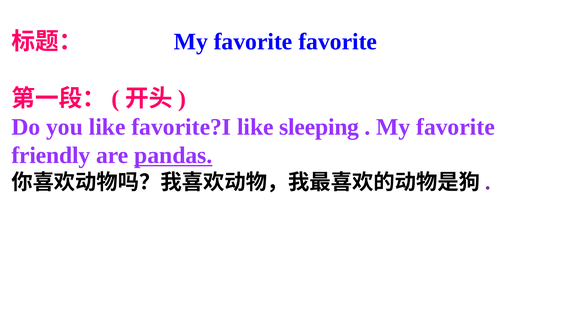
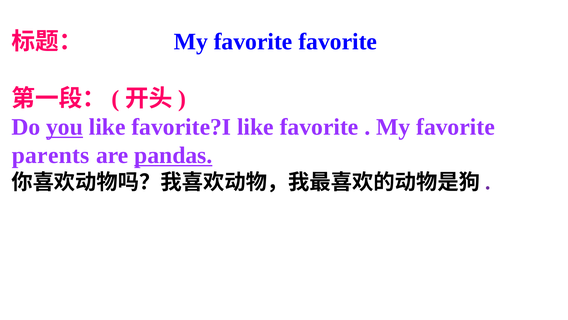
you underline: none -> present
like sleeping: sleeping -> favorite
friendly: friendly -> parents
